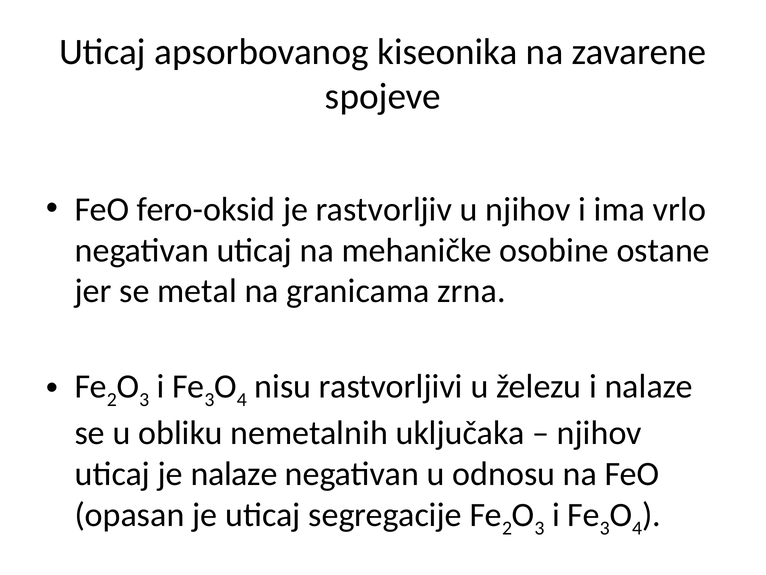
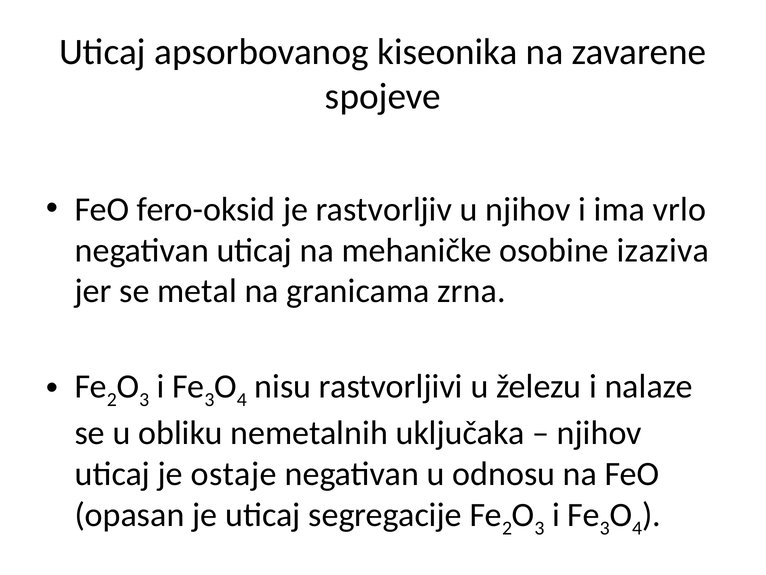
ostane: ostane -> izaziva
je nalaze: nalaze -> ostaje
